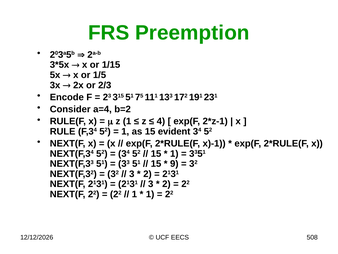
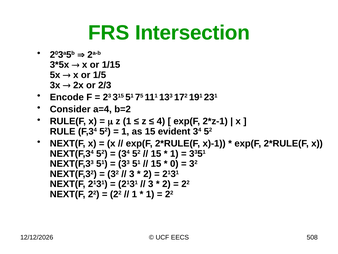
Preemption: Preemption -> Intersection
9: 9 -> 0
